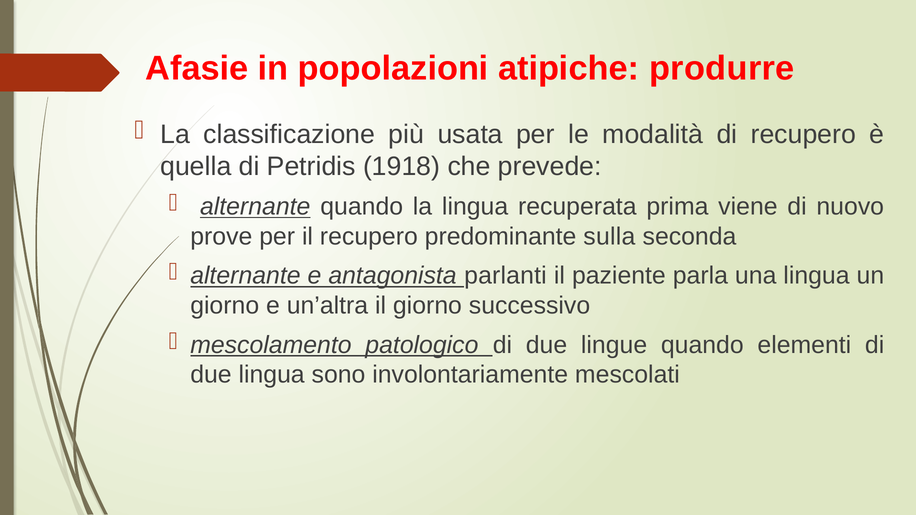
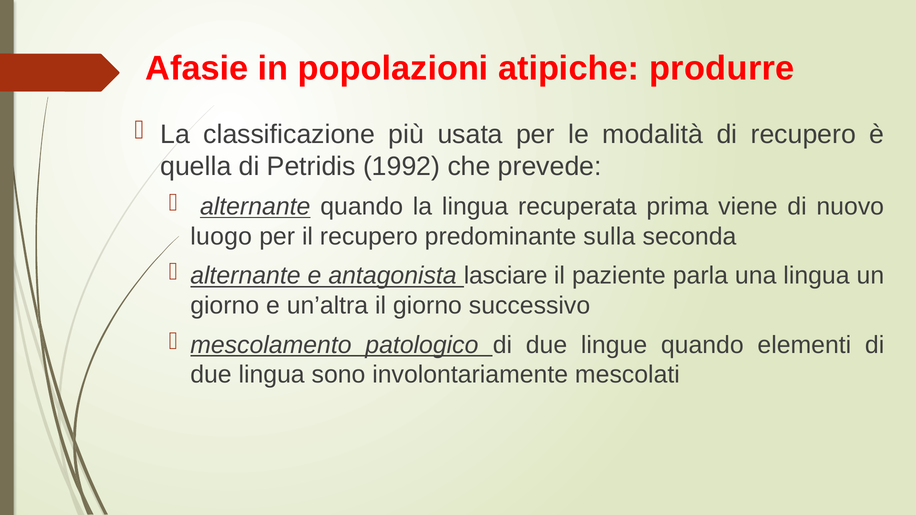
1918: 1918 -> 1992
prove: prove -> luogo
parlanti: parlanti -> lasciare
